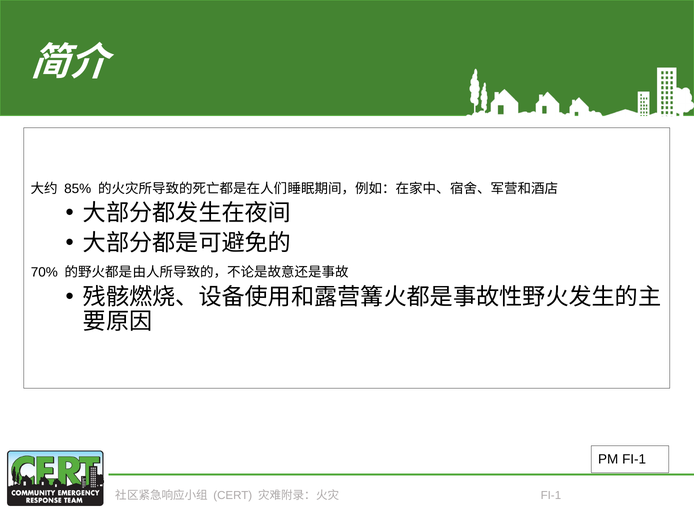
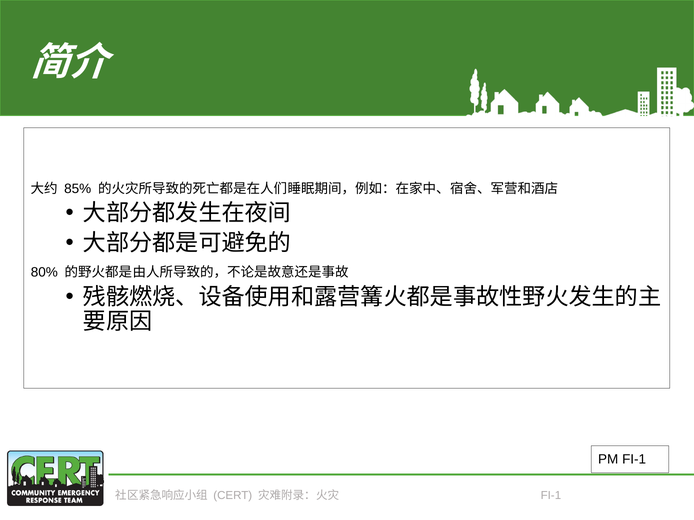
70%: 70% -> 80%
